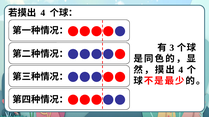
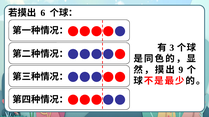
4 at (43, 13): 4 -> 6
4 at (181, 70): 4 -> 9
